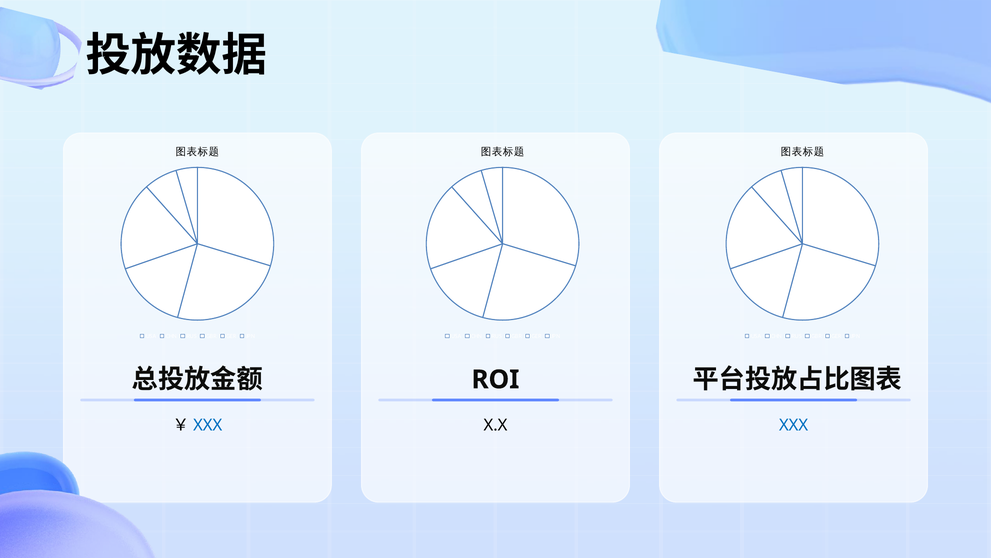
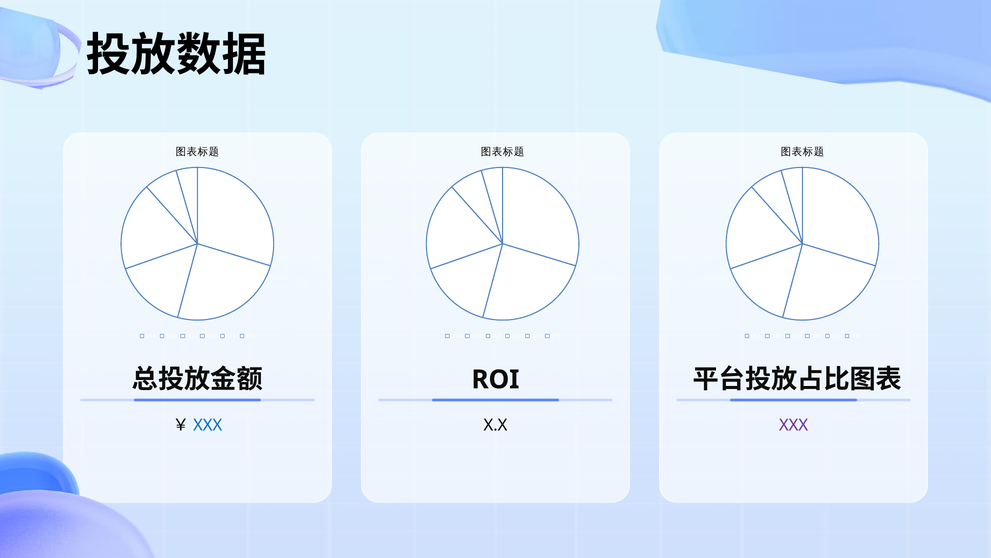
XXX at (794, 425) colour: blue -> purple
